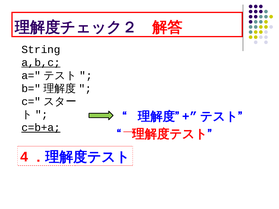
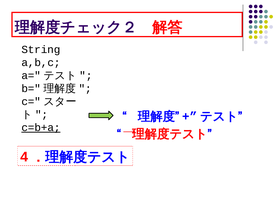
a,b,c underline: present -> none
